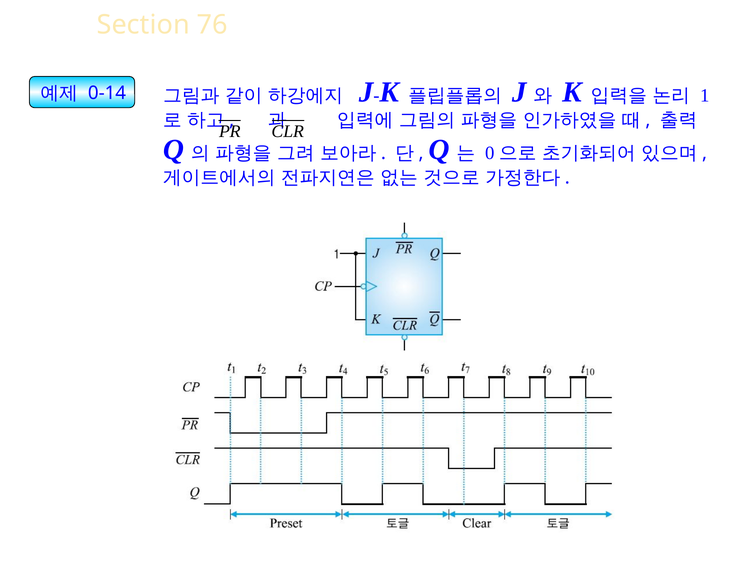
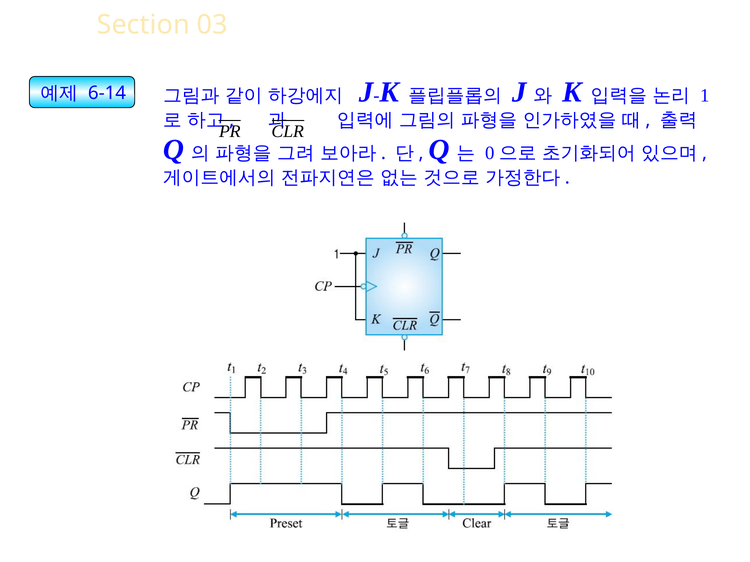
76: 76 -> 03
0-14: 0-14 -> 6-14
